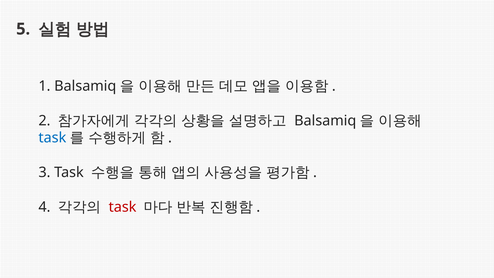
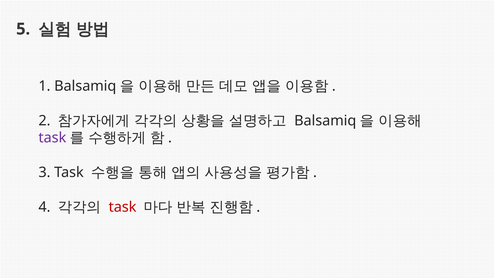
task at (52, 138) colour: blue -> purple
